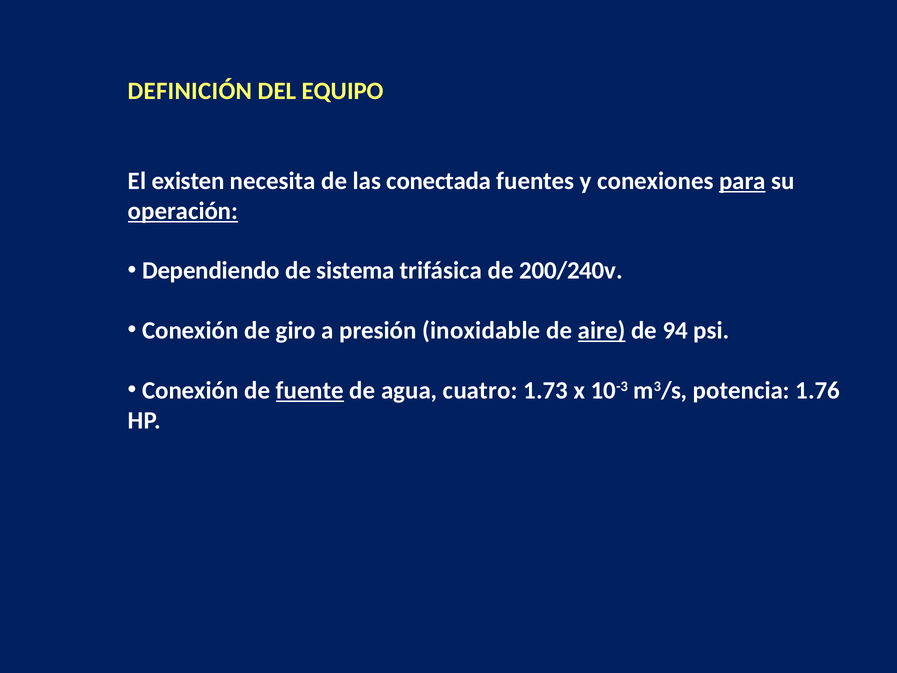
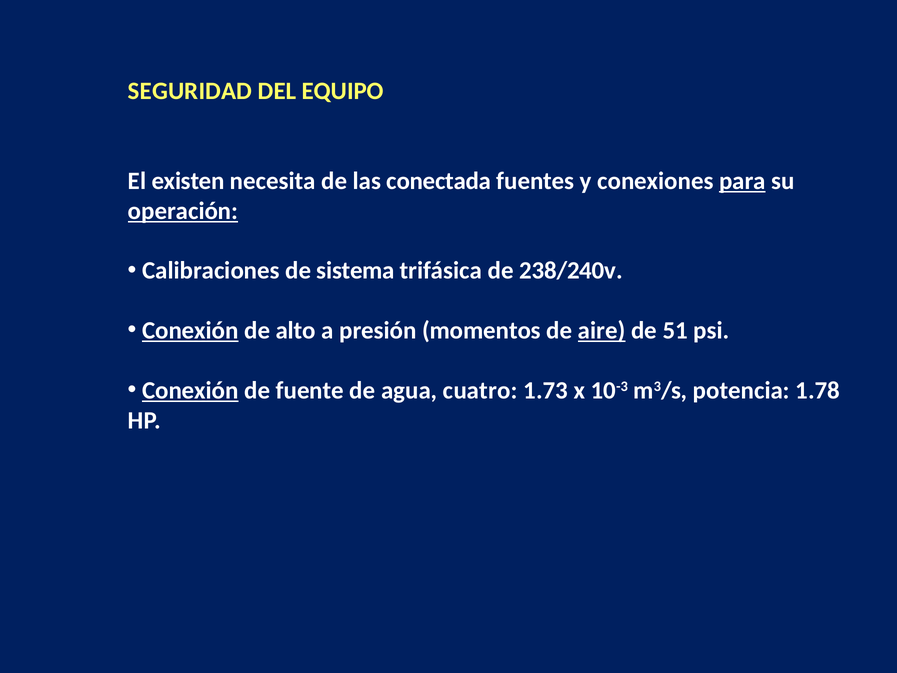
DEFINICIÓN: DEFINICIÓN -> SEGURIDAD
Dependiendo: Dependiendo -> Calibraciones
200/240v: 200/240v -> 238/240v
Conexión at (190, 330) underline: none -> present
giro: giro -> alto
inoxidable: inoxidable -> momentos
94: 94 -> 51
Conexión at (190, 390) underline: none -> present
fuente underline: present -> none
1.76: 1.76 -> 1.78
